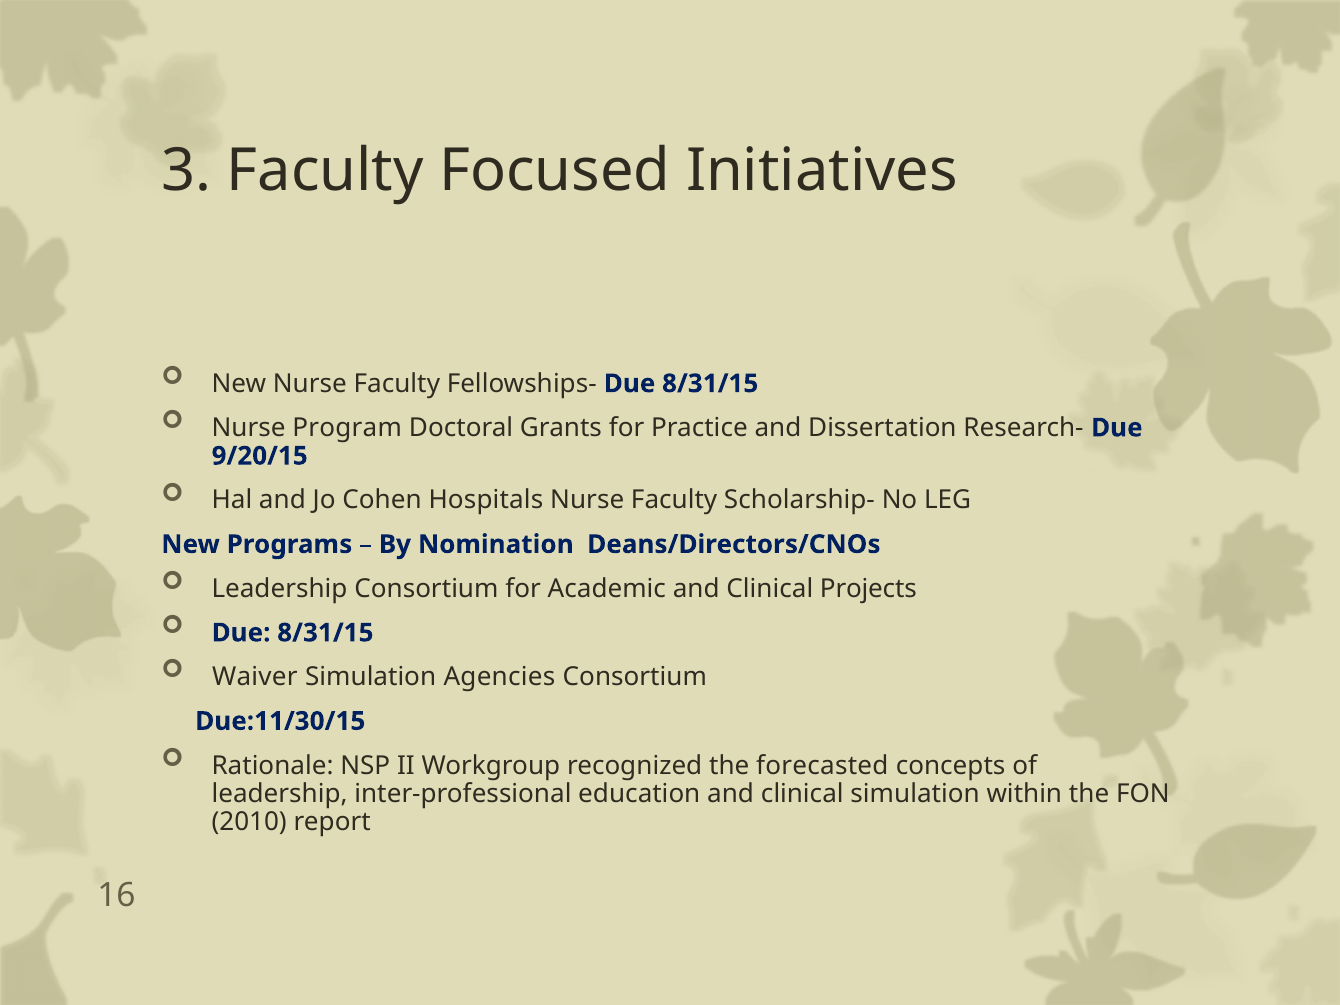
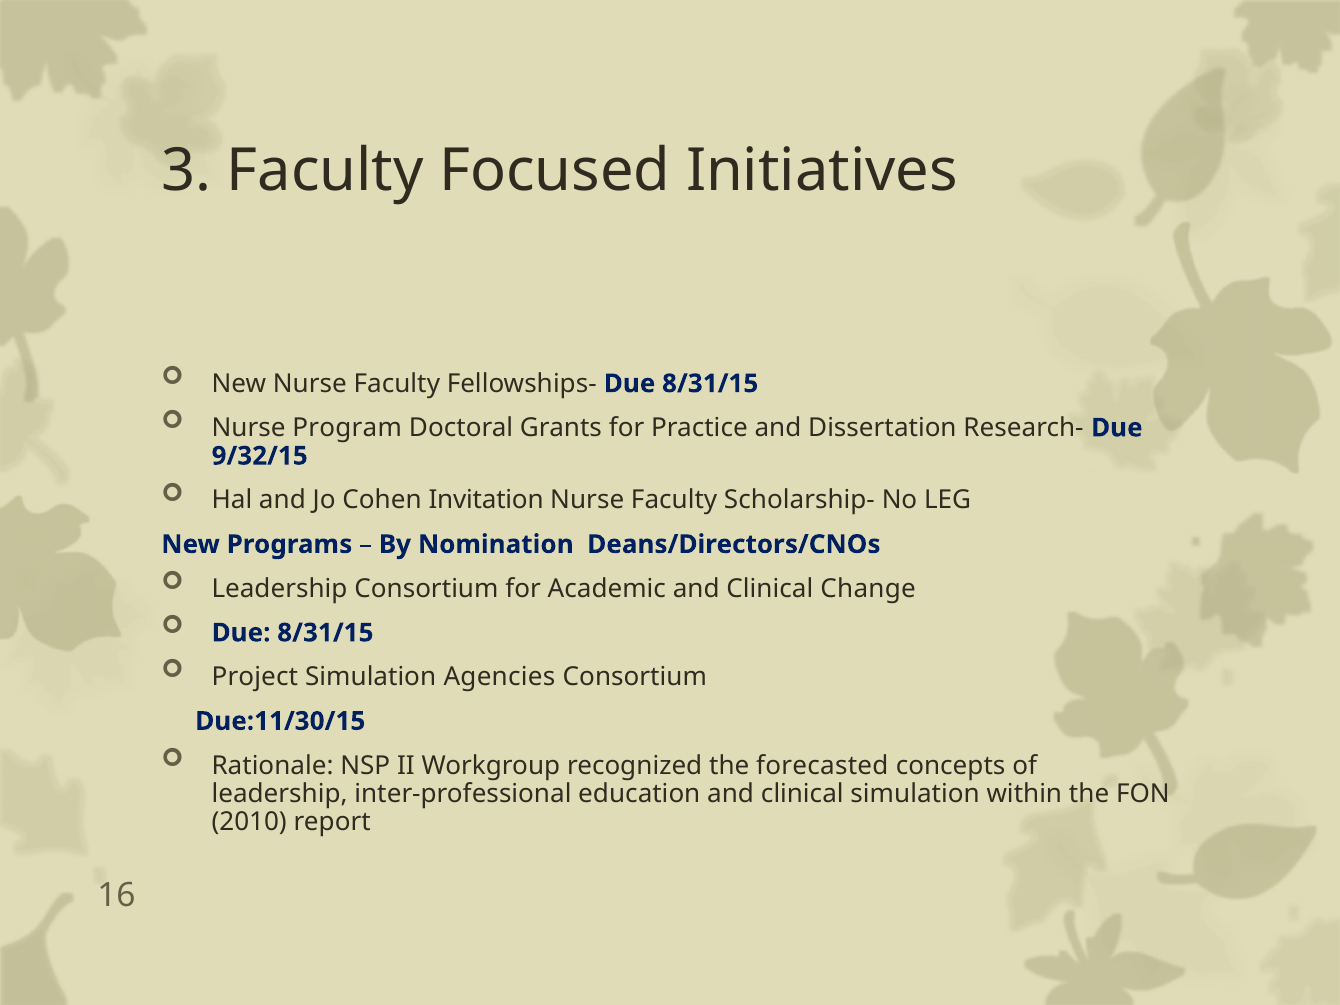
9/20/15: 9/20/15 -> 9/32/15
Hospitals: Hospitals -> Invitation
Projects: Projects -> Change
Waiver: Waiver -> Project
